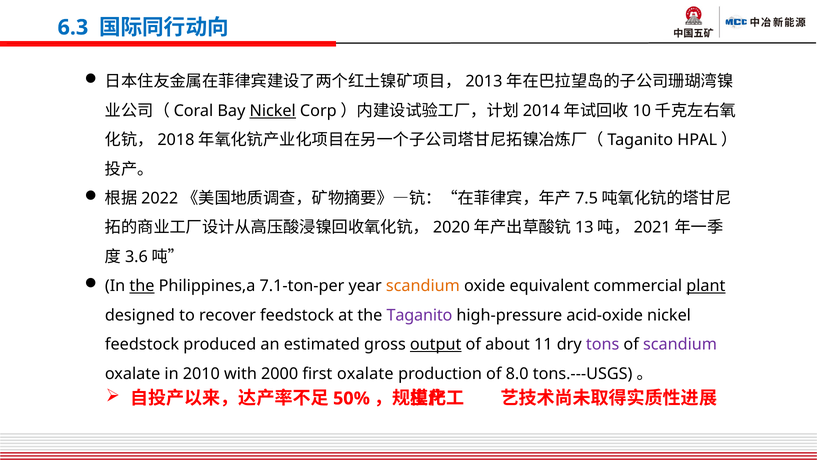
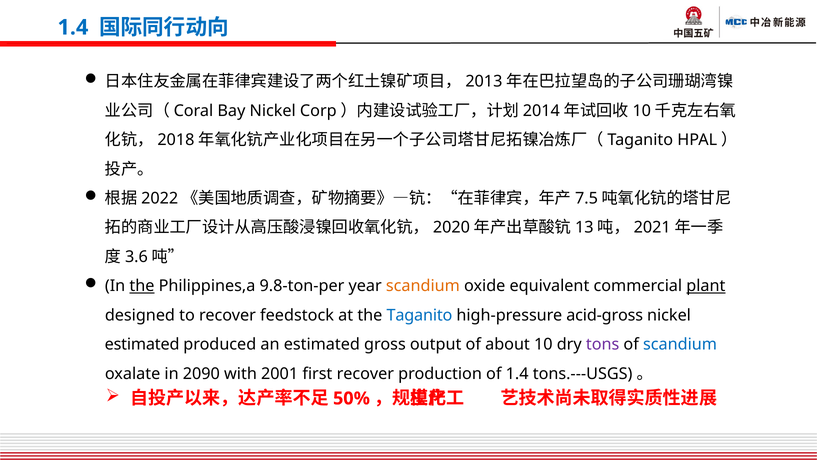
6.3 at (73, 27): 6.3 -> 1.4
Nickel at (273, 111) underline: present -> none
7.1-ton-per: 7.1-ton-per -> 9.8-ton-per
Taganito colour: purple -> blue
acid-oxide: acid-oxide -> acid-gross
feedstock at (142, 344): feedstock -> estimated
output underline: present -> none
11: 11 -> 10
scandium at (680, 344) colour: purple -> blue
2010: 2010 -> 2090
2000: 2000 -> 2001
first oxalate: oxalate -> recover
of 8.0: 8.0 -> 1.4
